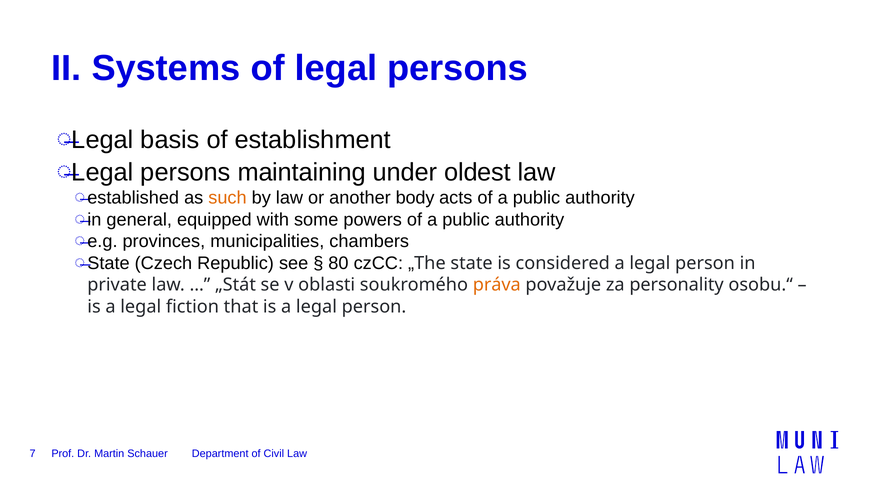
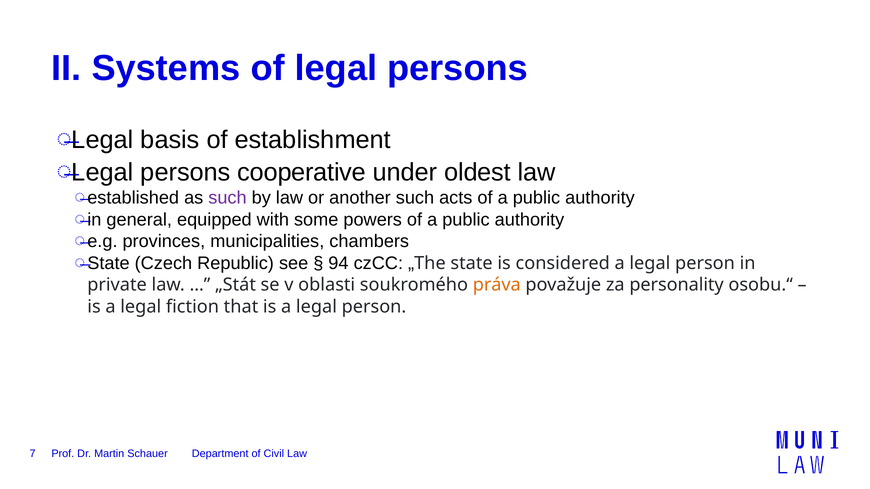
maintaining: maintaining -> cooperative
such at (227, 198) colour: orange -> purple
another body: body -> such
80: 80 -> 94
